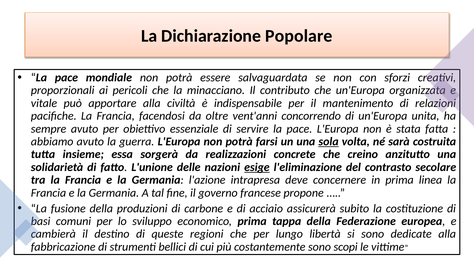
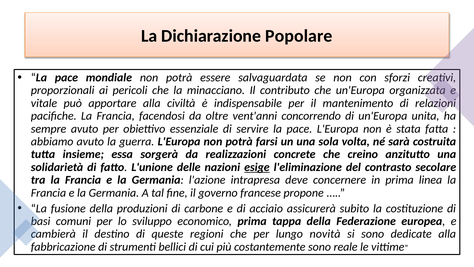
sola underline: present -> none
libertà: libertà -> novità
scopi: scopi -> reale
